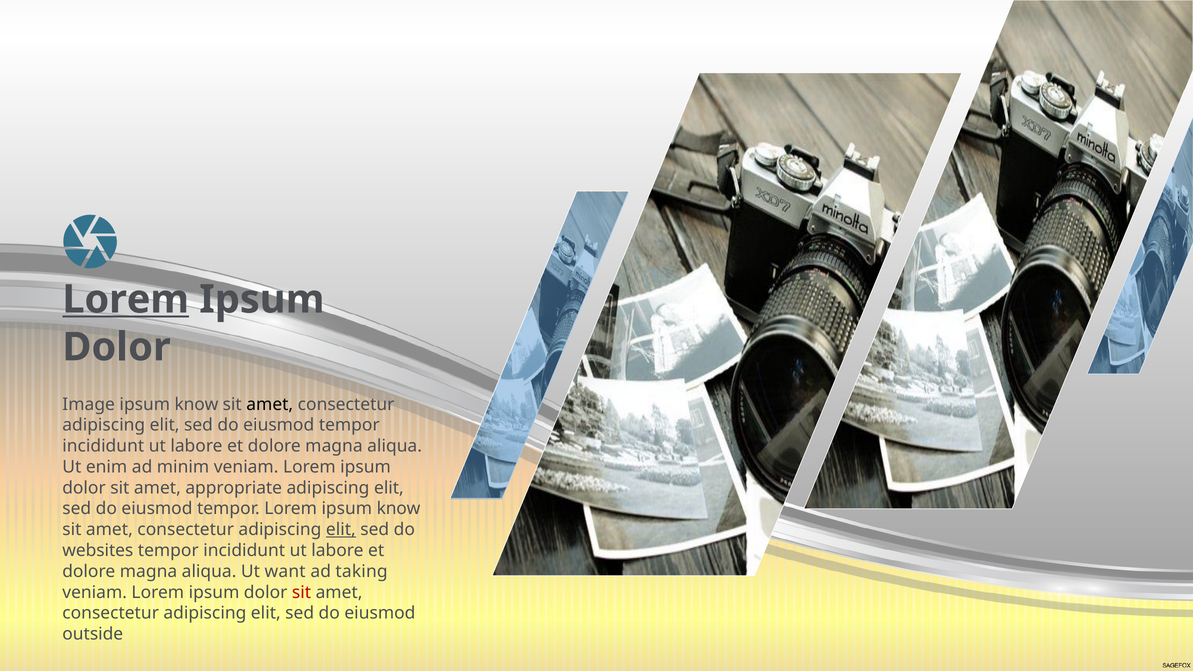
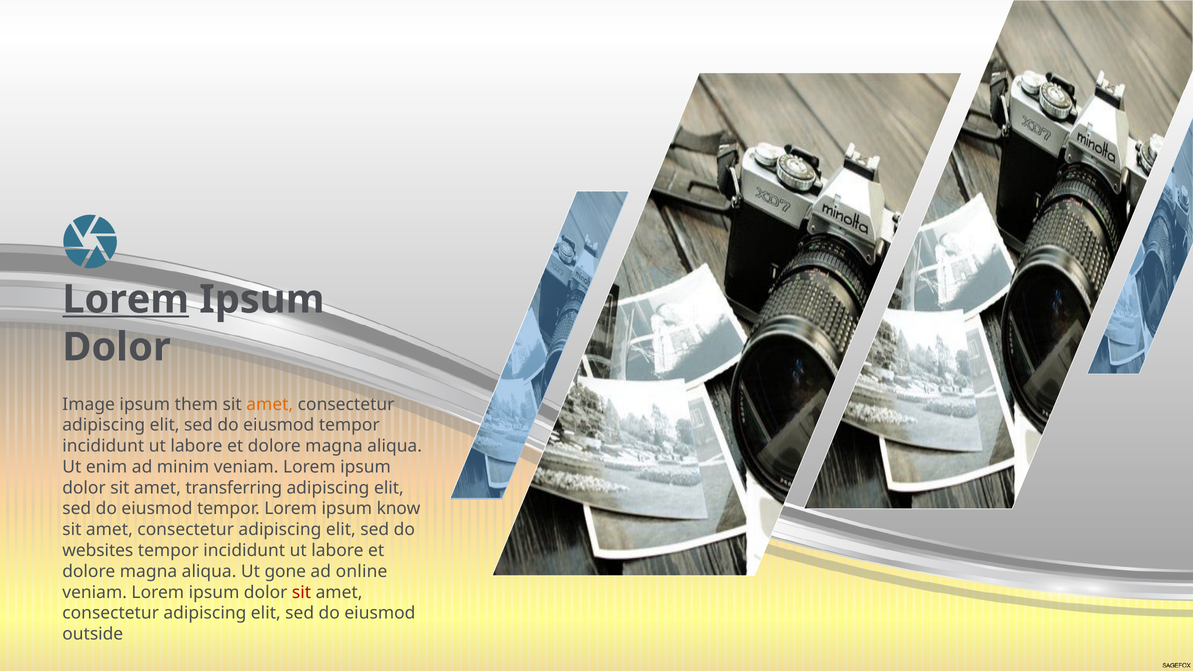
know at (196, 404): know -> them
amet at (270, 404) colour: black -> orange
appropriate: appropriate -> transferring
elit at (341, 530) underline: present -> none
want: want -> gone
taking: taking -> online
